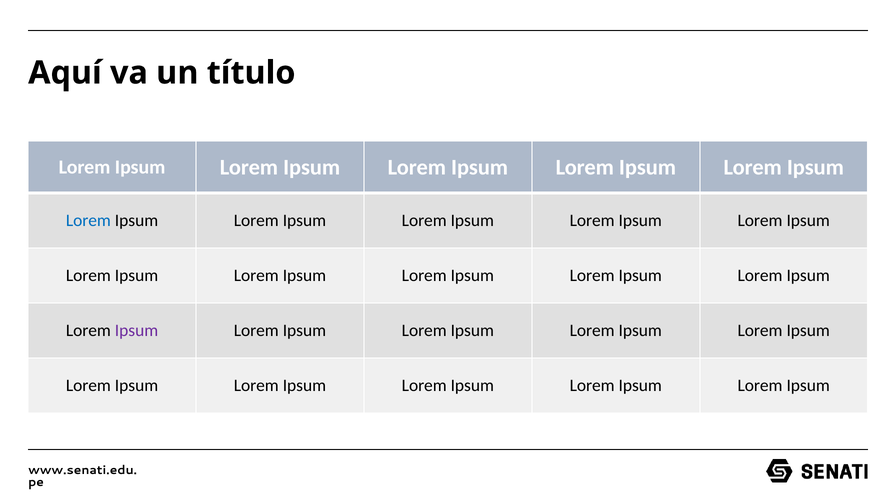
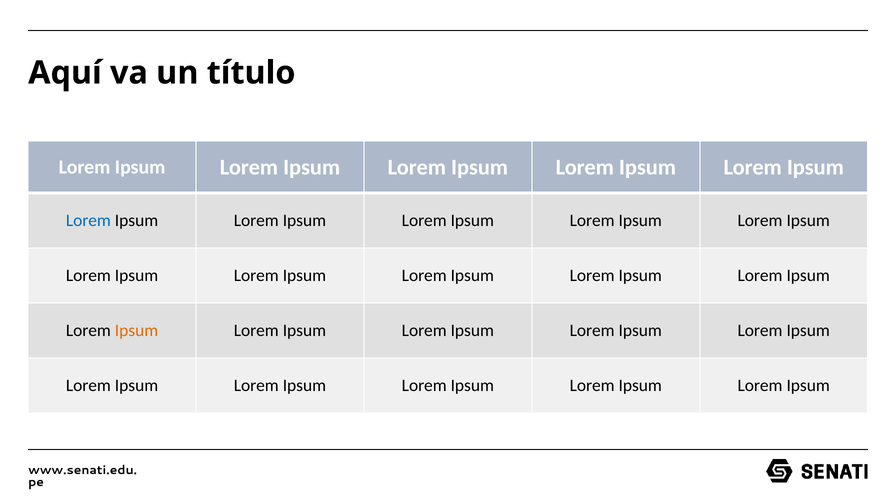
Ipsum at (137, 331) colour: purple -> orange
